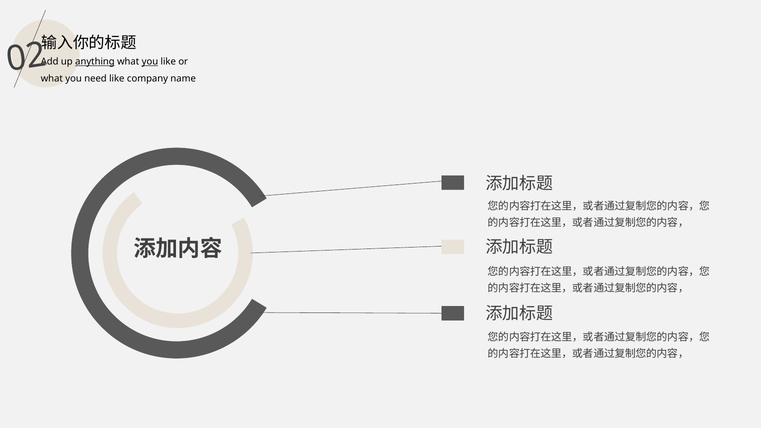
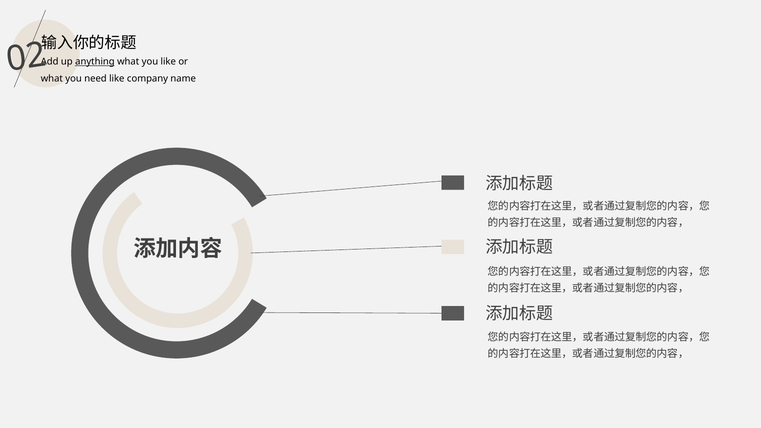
you at (150, 62) underline: present -> none
